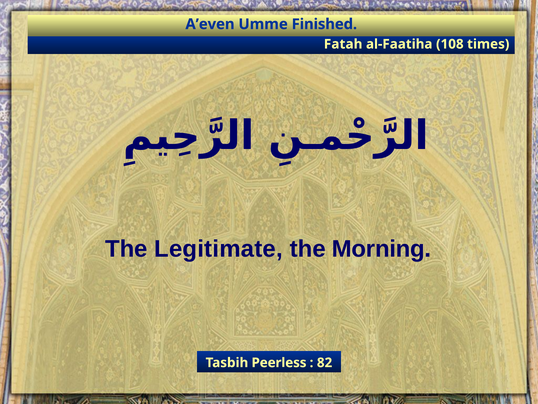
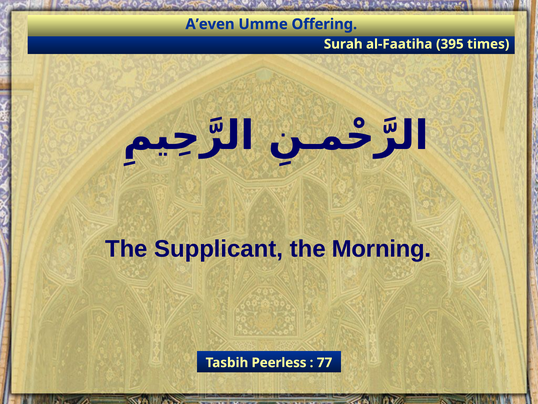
Finished: Finished -> Offering
Fatah: Fatah -> Surah
108: 108 -> 395
Legitimate: Legitimate -> Supplicant
82: 82 -> 77
